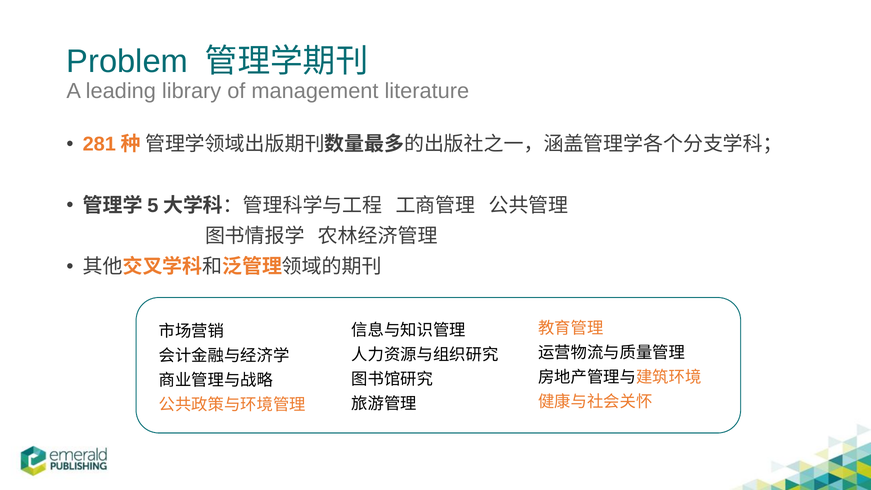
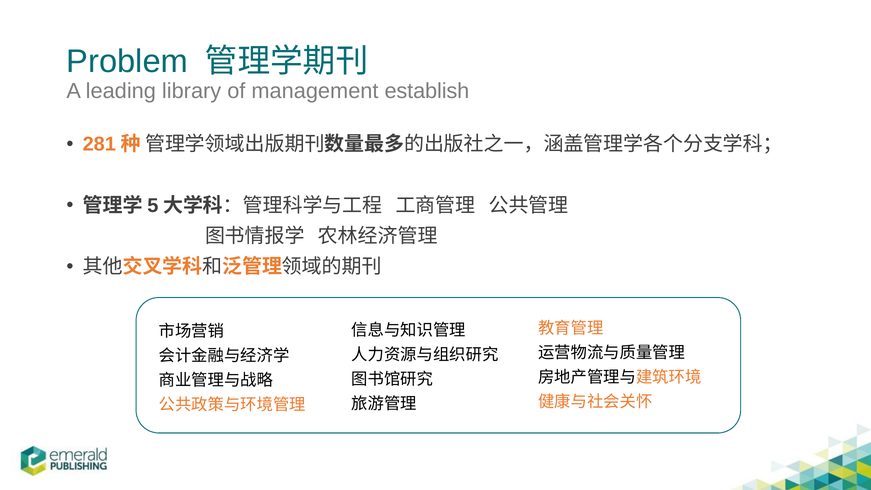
literature: literature -> establish
